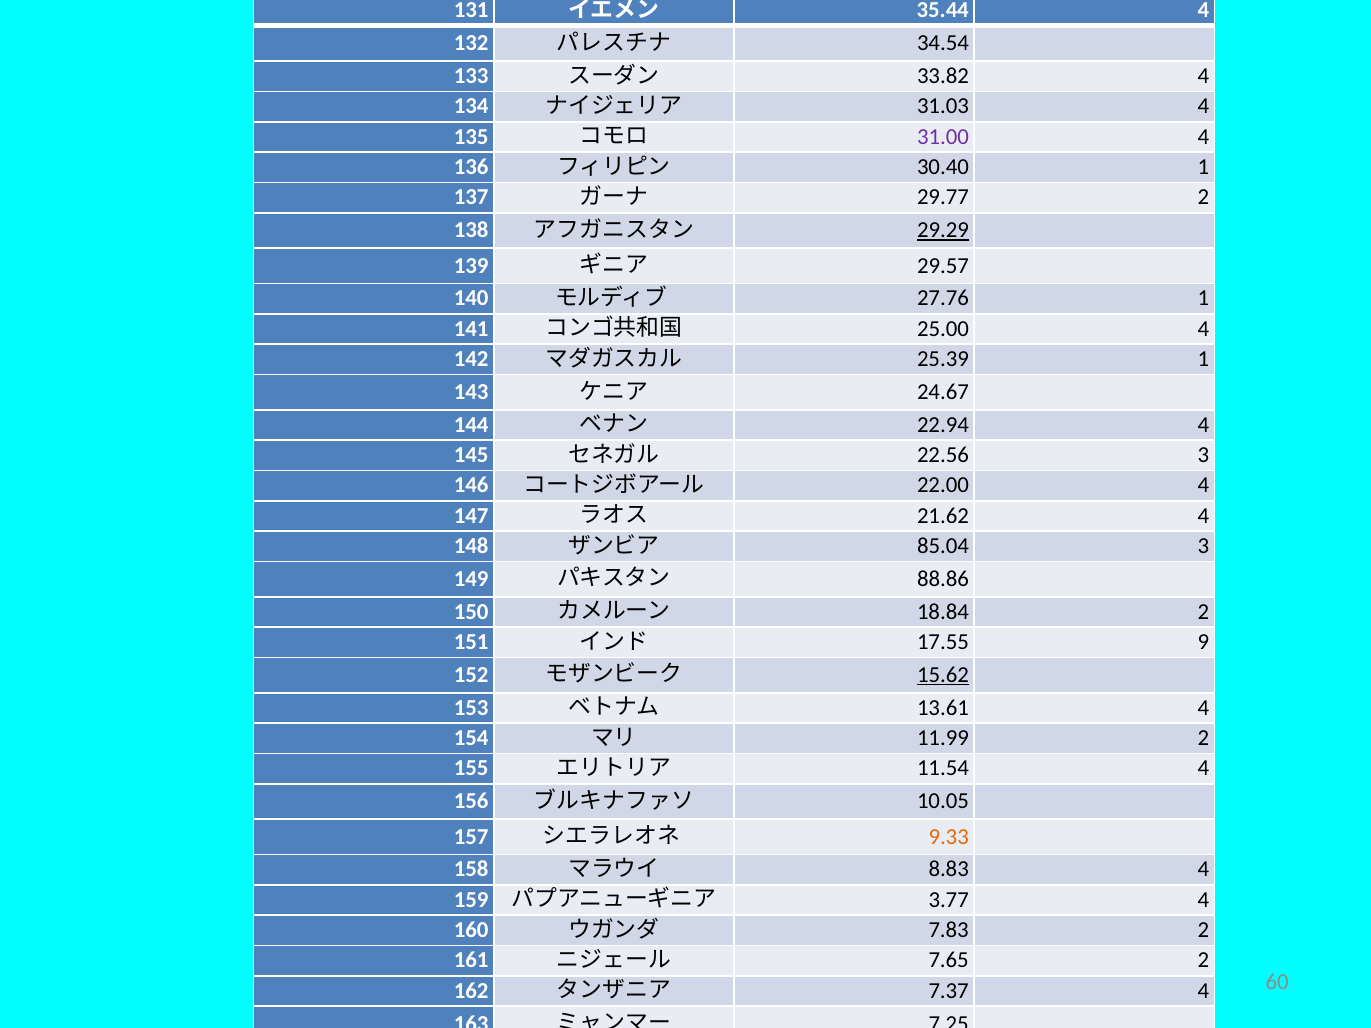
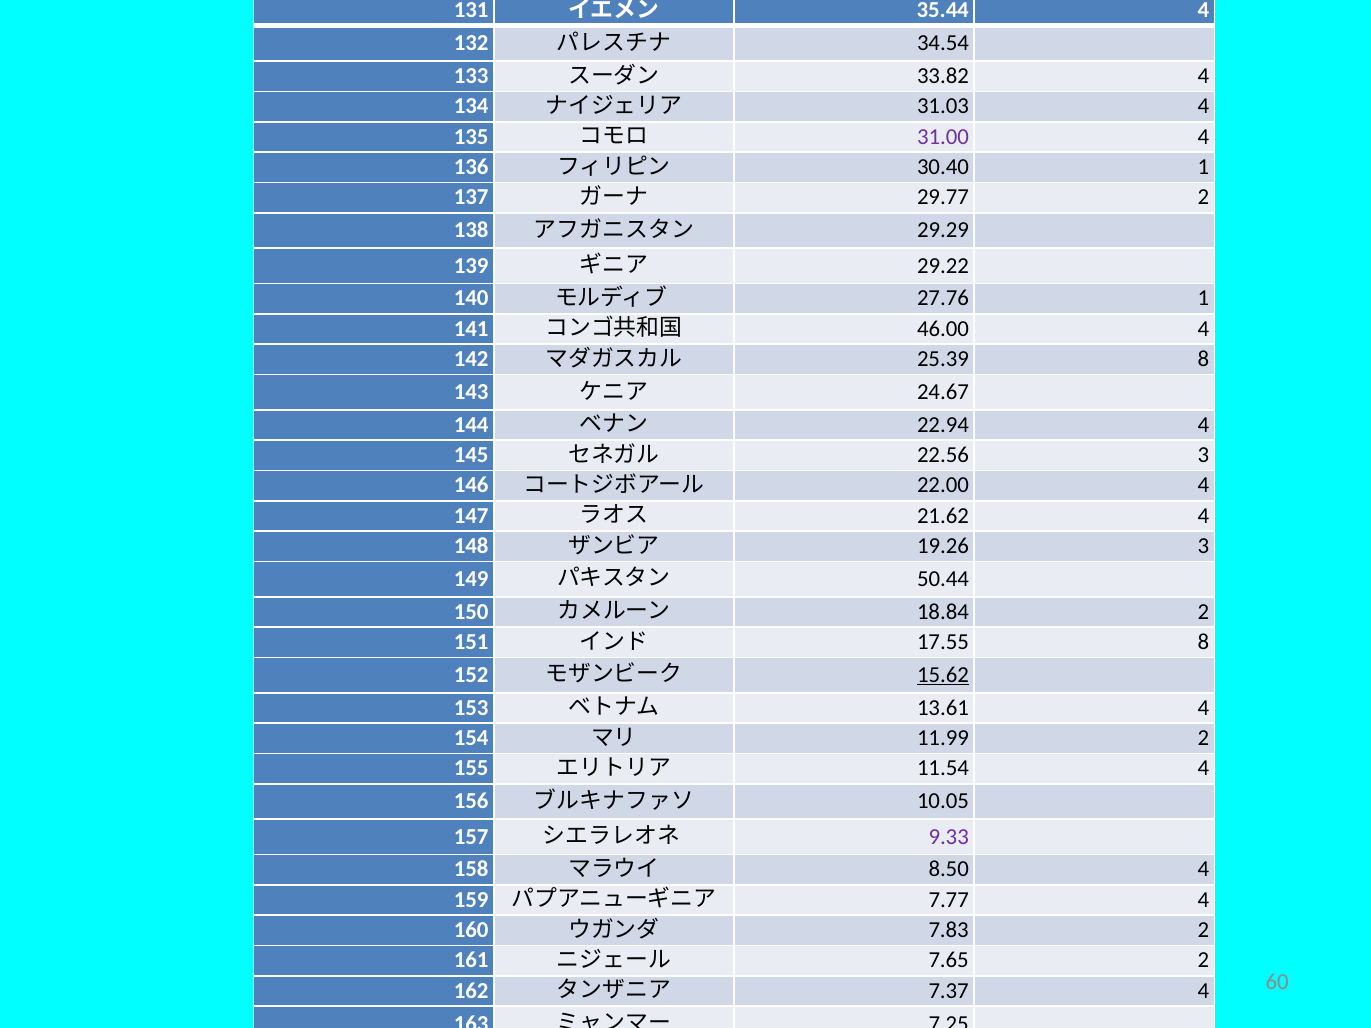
29.29 underline: present -> none
29.57: 29.57 -> 29.22
25.00: 25.00 -> 46.00
25.39 1: 1 -> 8
85.04: 85.04 -> 19.26
88.86: 88.86 -> 50.44
17.55 9: 9 -> 8
9.33 colour: orange -> purple
8.83: 8.83 -> 8.50
3.77: 3.77 -> 7.77
